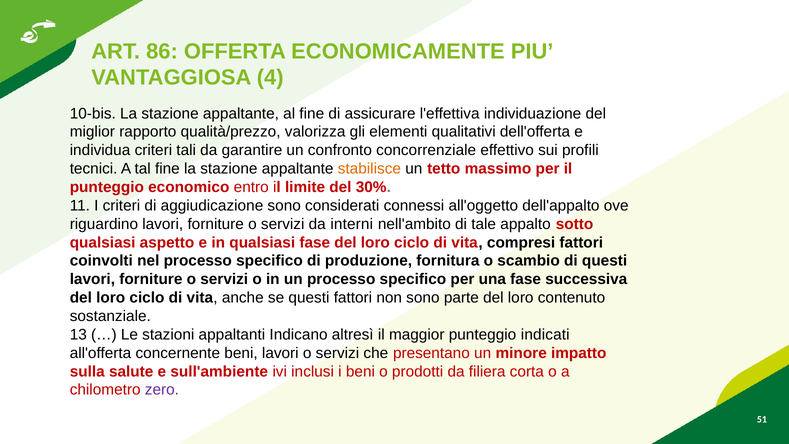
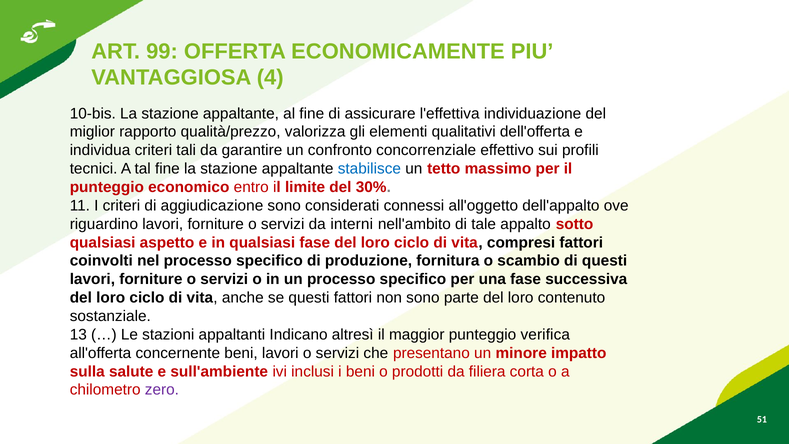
86: 86 -> 99
stabilisce colour: orange -> blue
indicati: indicati -> verifica
